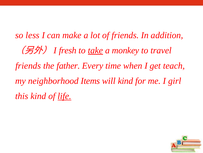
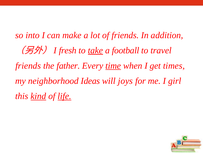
less: less -> into
monkey: monkey -> football
time underline: none -> present
teach: teach -> times
Items: Items -> Ideas
will kind: kind -> joys
kind at (38, 96) underline: none -> present
